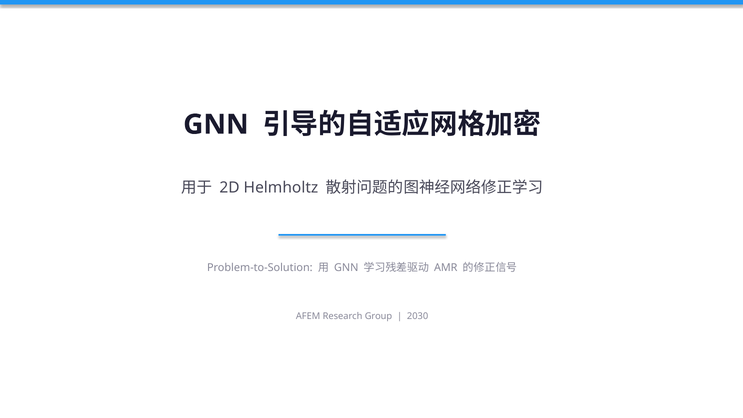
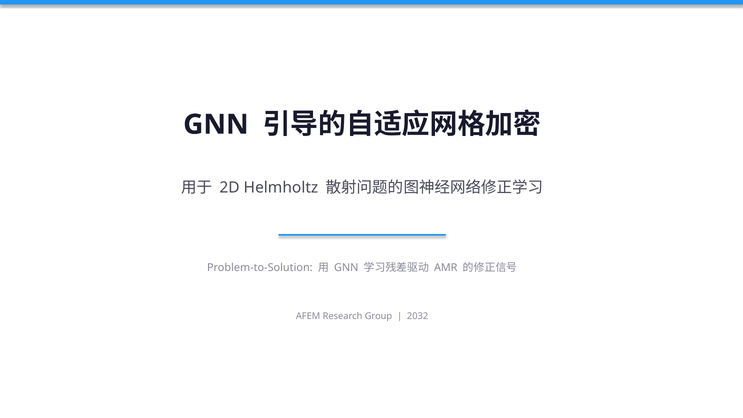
2030: 2030 -> 2032
